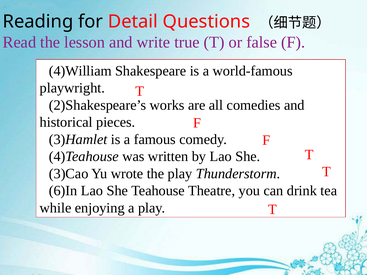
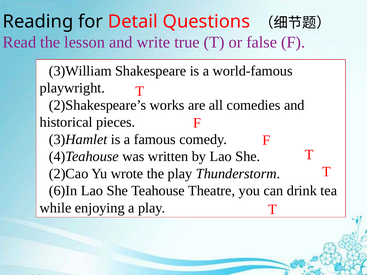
4)William: 4)William -> 3)William
3)Cao: 3)Cao -> 2)Cao
